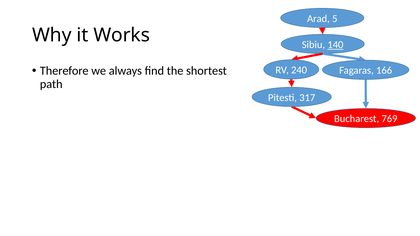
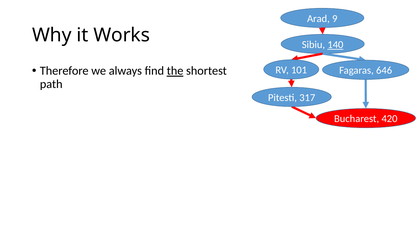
5: 5 -> 9
the underline: none -> present
240: 240 -> 101
166: 166 -> 646
769: 769 -> 420
